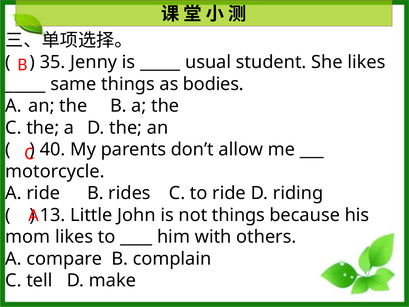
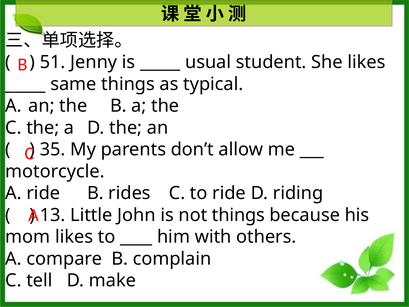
35: 35 -> 51
bodies: bodies -> typical
40: 40 -> 35
